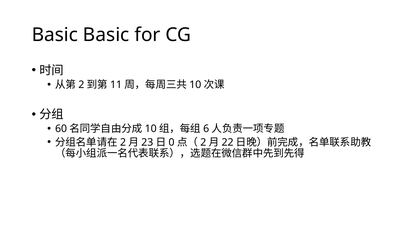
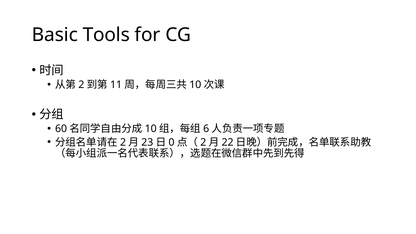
Basic Basic: Basic -> Tools
